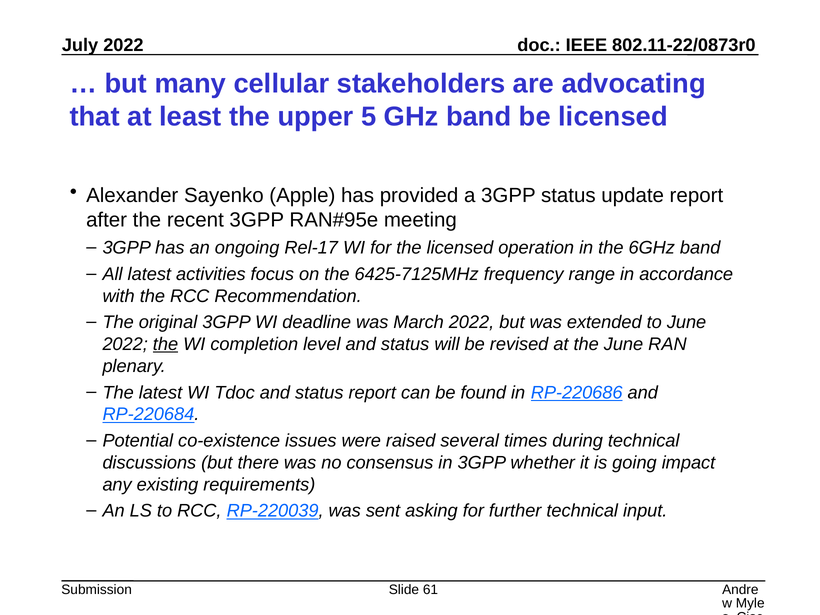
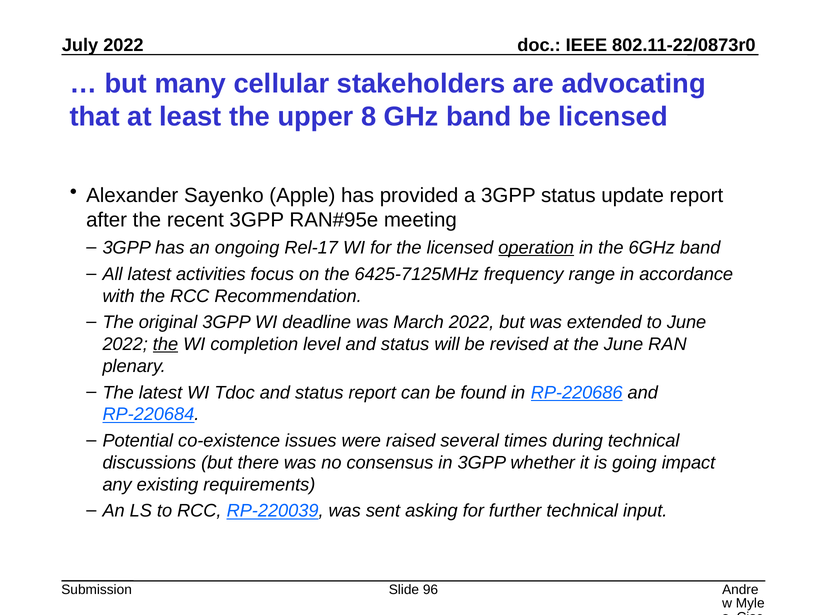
5: 5 -> 8
operation underline: none -> present
61: 61 -> 96
